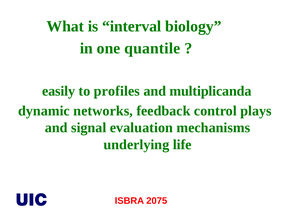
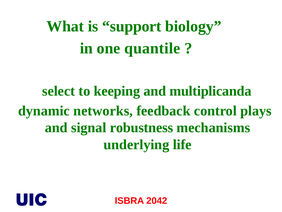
interval: interval -> support
easily: easily -> select
profiles: profiles -> keeping
evaluation: evaluation -> robustness
2075: 2075 -> 2042
